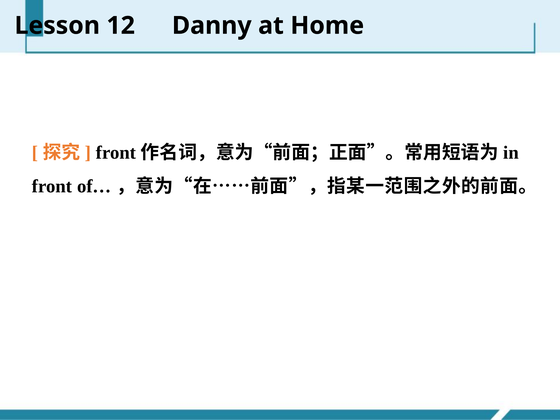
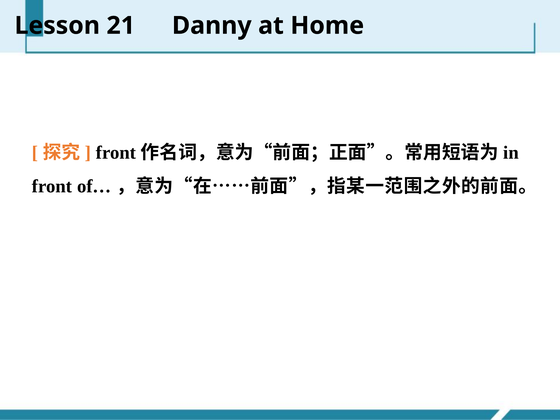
12: 12 -> 21
